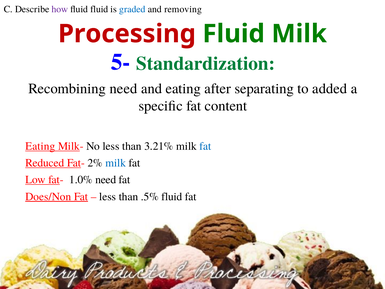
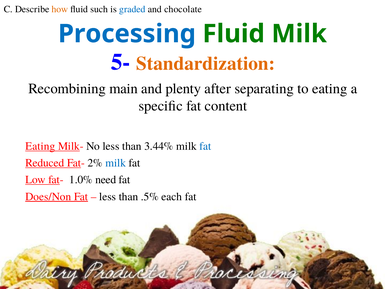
how colour: purple -> orange
fluid fluid: fluid -> such
removing: removing -> chocolate
Processing colour: red -> blue
Standardization colour: green -> orange
Recombining need: need -> main
and eating: eating -> plenty
to added: added -> eating
3.21%: 3.21% -> 3.44%
.5% fluid: fluid -> each
